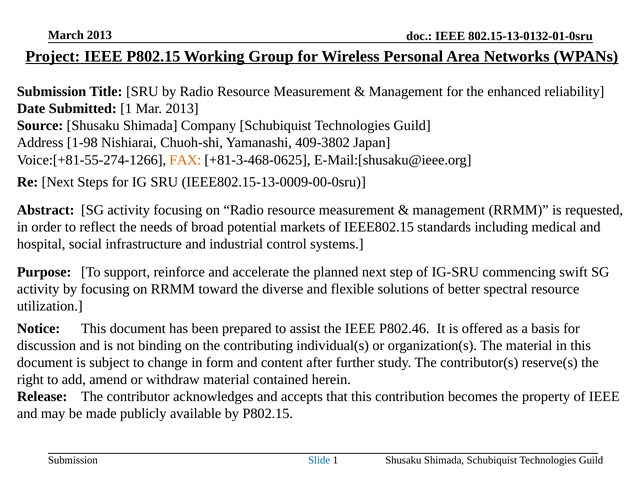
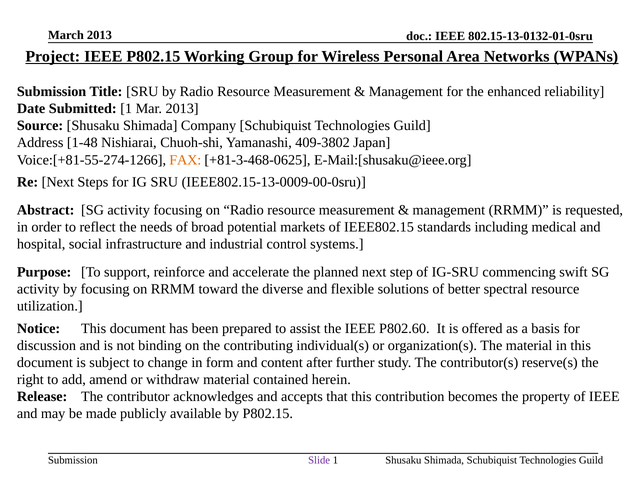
1-98: 1-98 -> 1-48
P802.46: P802.46 -> P802.60
Slide colour: blue -> purple
